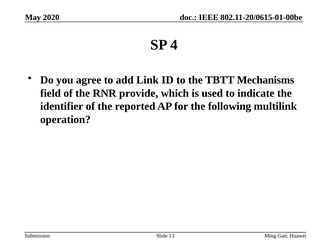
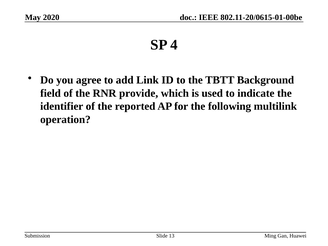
Mechanisms: Mechanisms -> Background
